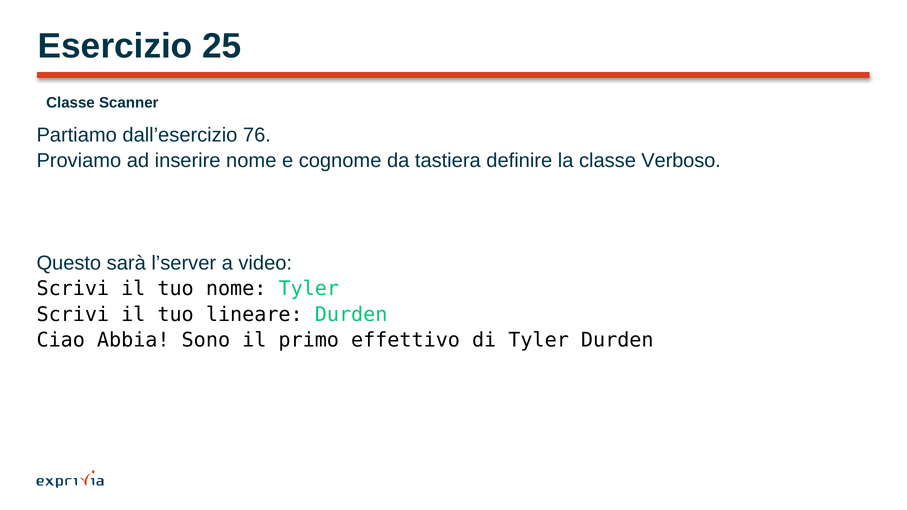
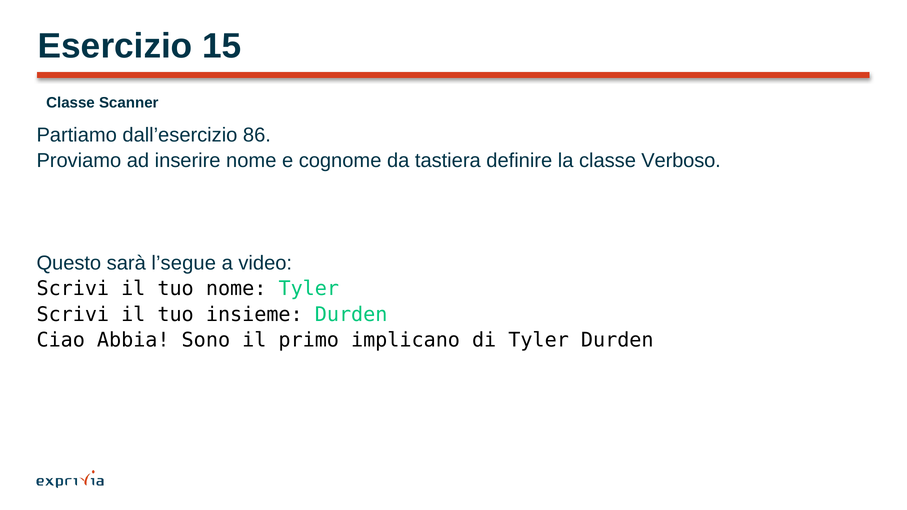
25: 25 -> 15
76: 76 -> 86
l’server: l’server -> l’segue
lineare: lineare -> insieme
effettivo: effettivo -> implicano
